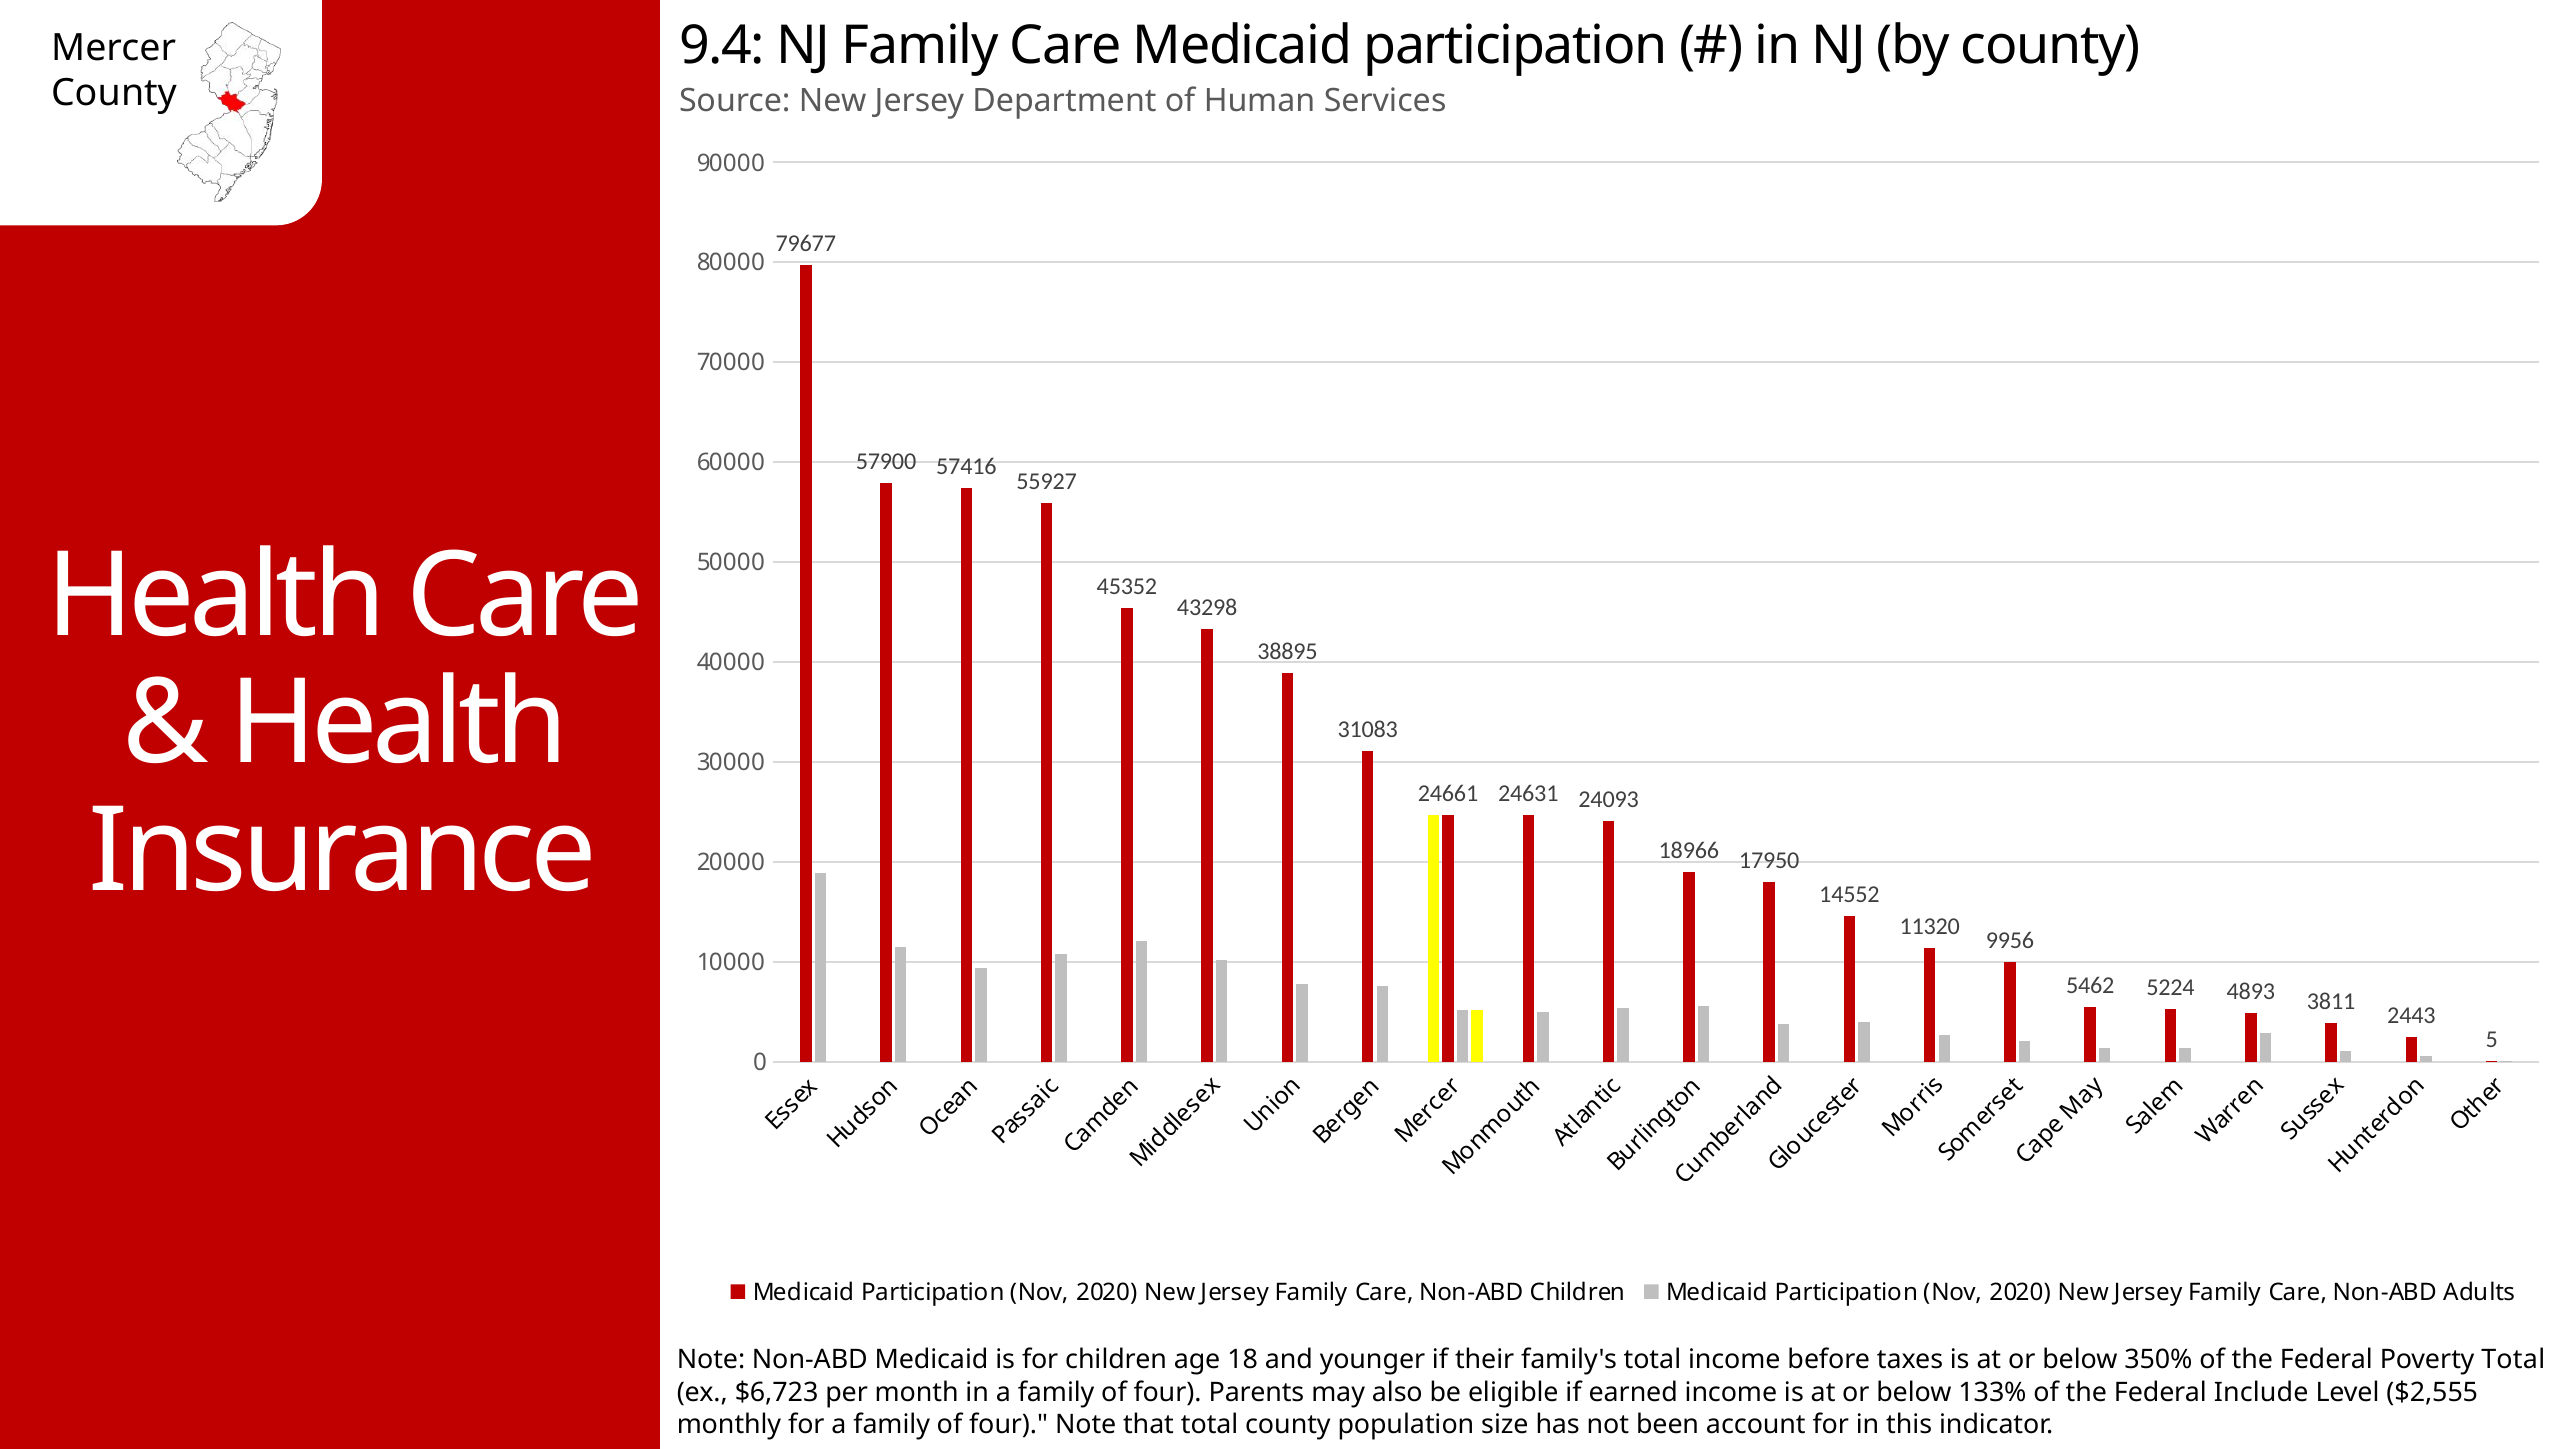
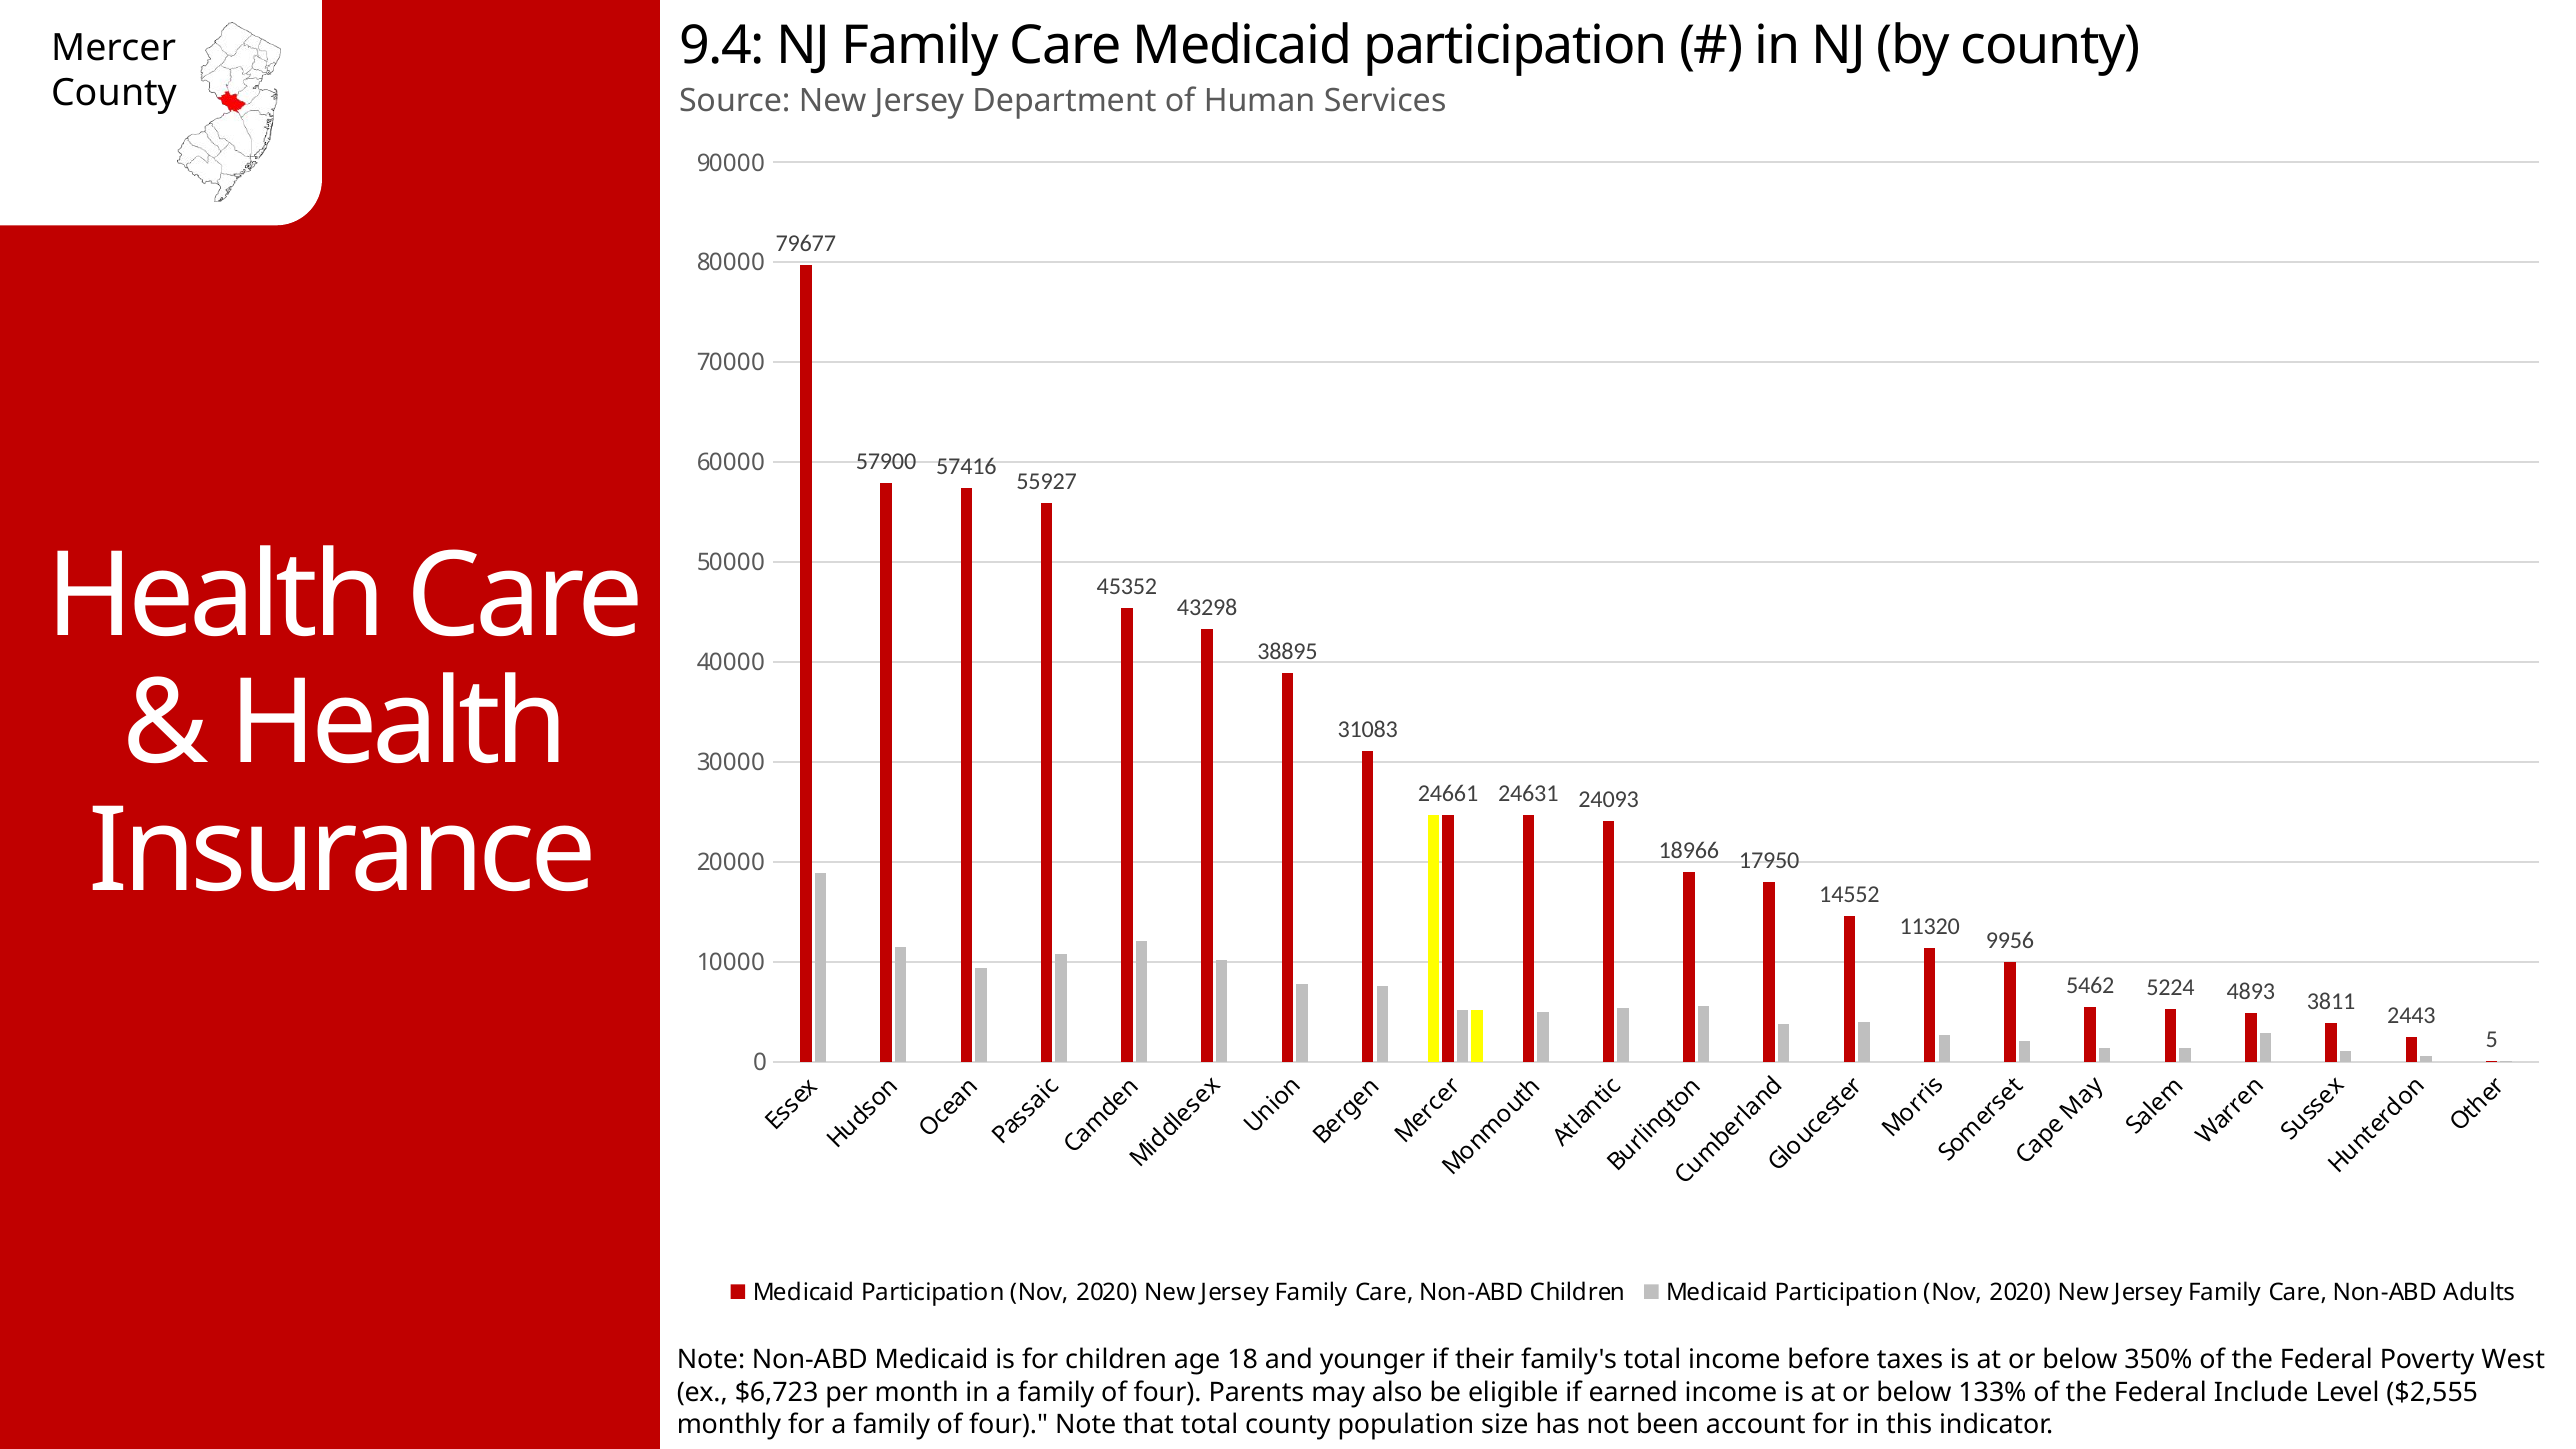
Poverty Total: Total -> West
